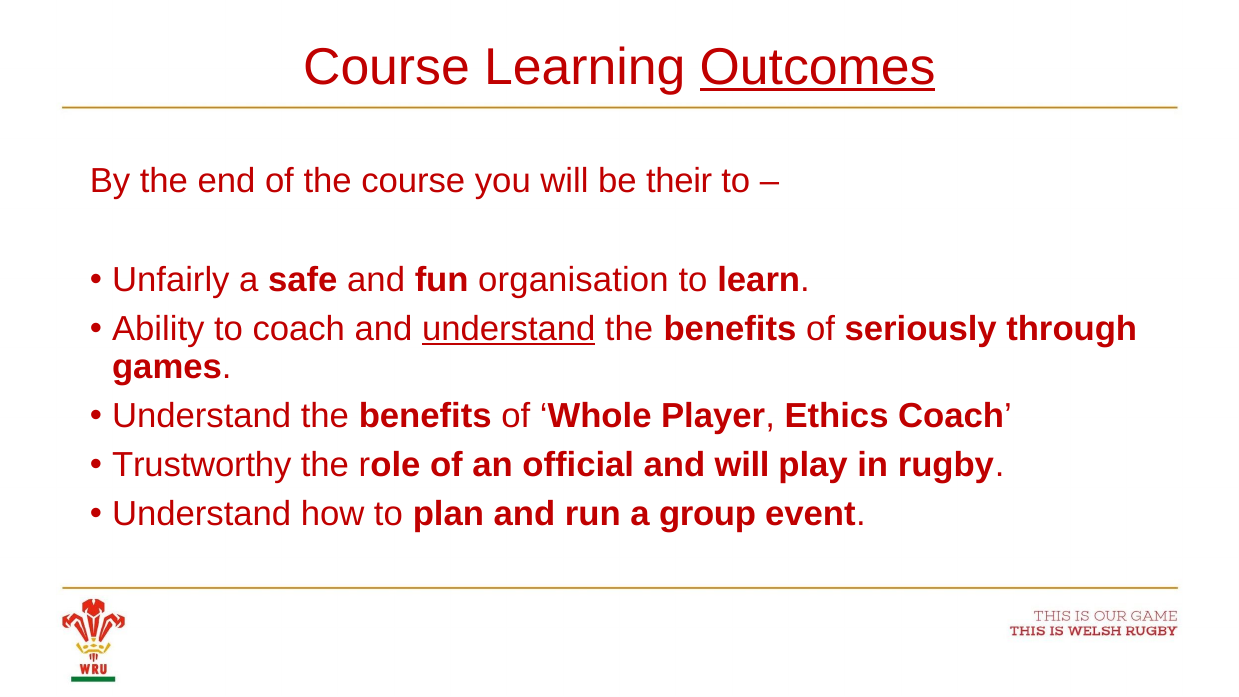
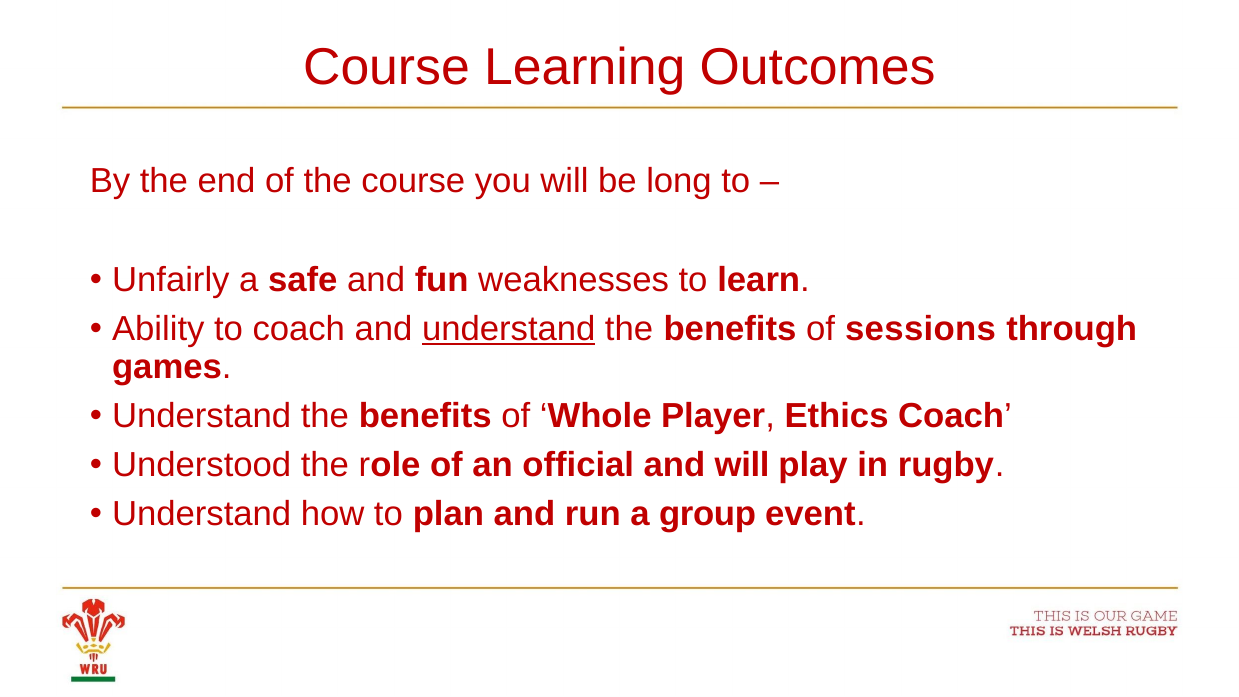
Outcomes underline: present -> none
their: their -> long
organisation: organisation -> weaknesses
seriously: seriously -> sessions
Trustworthy: Trustworthy -> Understood
